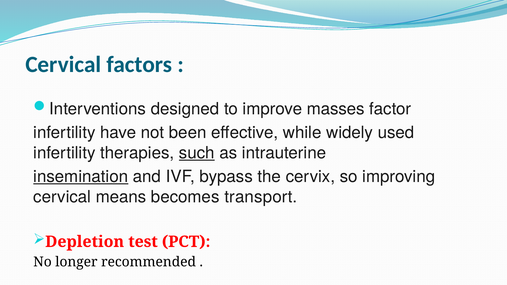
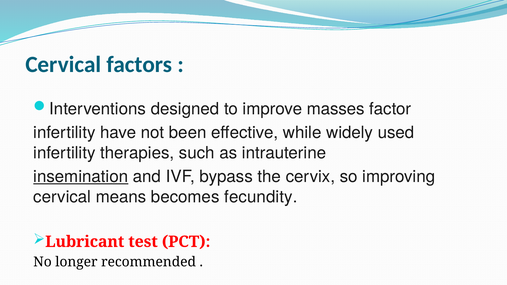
such underline: present -> none
transport: transport -> fecundity
Depletion: Depletion -> Lubricant
